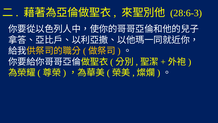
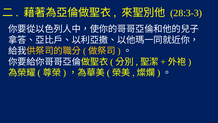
28:6-3: 28:6-3 -> 28:3-3
